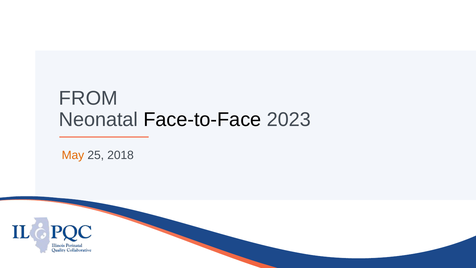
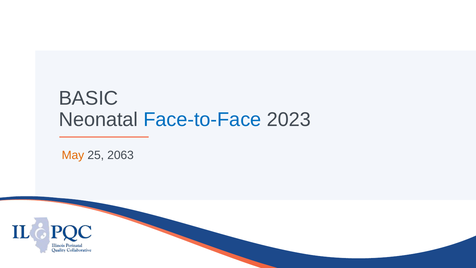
FROM: FROM -> BASIC
Face-to-Face colour: black -> blue
2018: 2018 -> 2063
